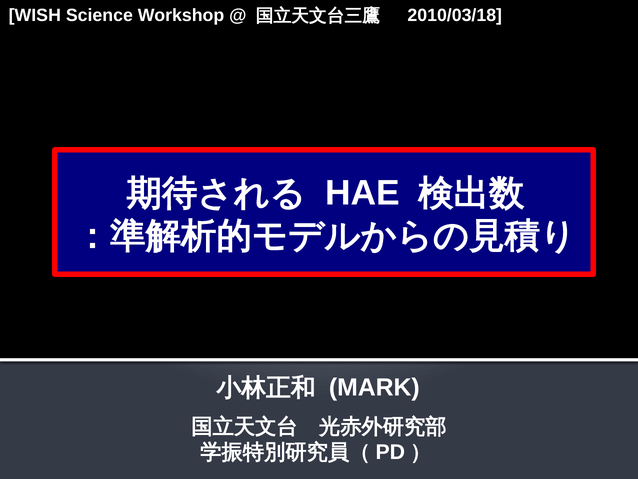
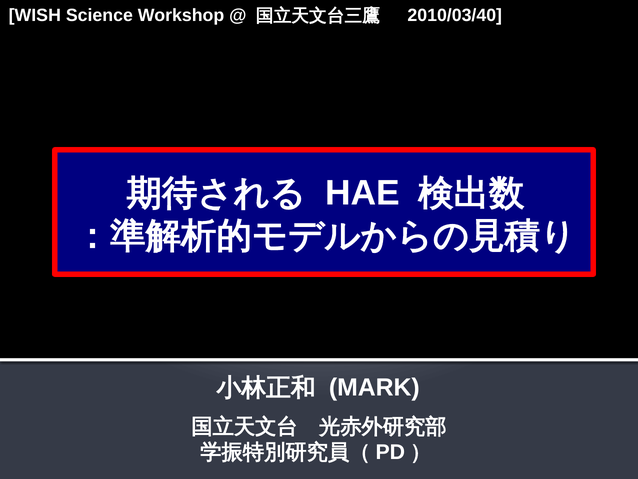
2010/03/18: 2010/03/18 -> 2010/03/40
